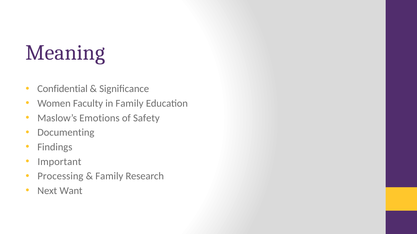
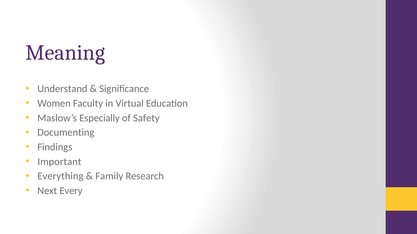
Confidential: Confidential -> Understand
in Family: Family -> Virtual
Emotions: Emotions -> Especially
Processing: Processing -> Everything
Want: Want -> Every
